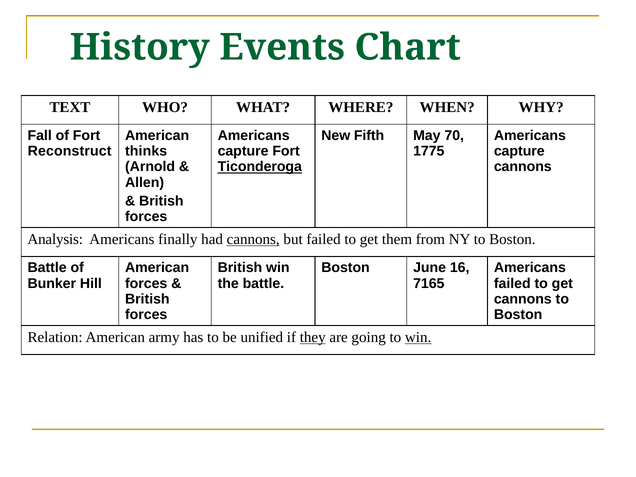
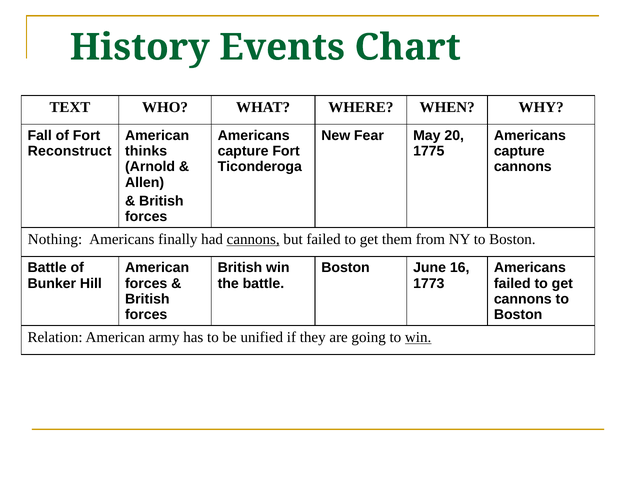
Fifth: Fifth -> Fear
70: 70 -> 20
Ticonderoga underline: present -> none
Analysis: Analysis -> Nothing
7165: 7165 -> 1773
they underline: present -> none
